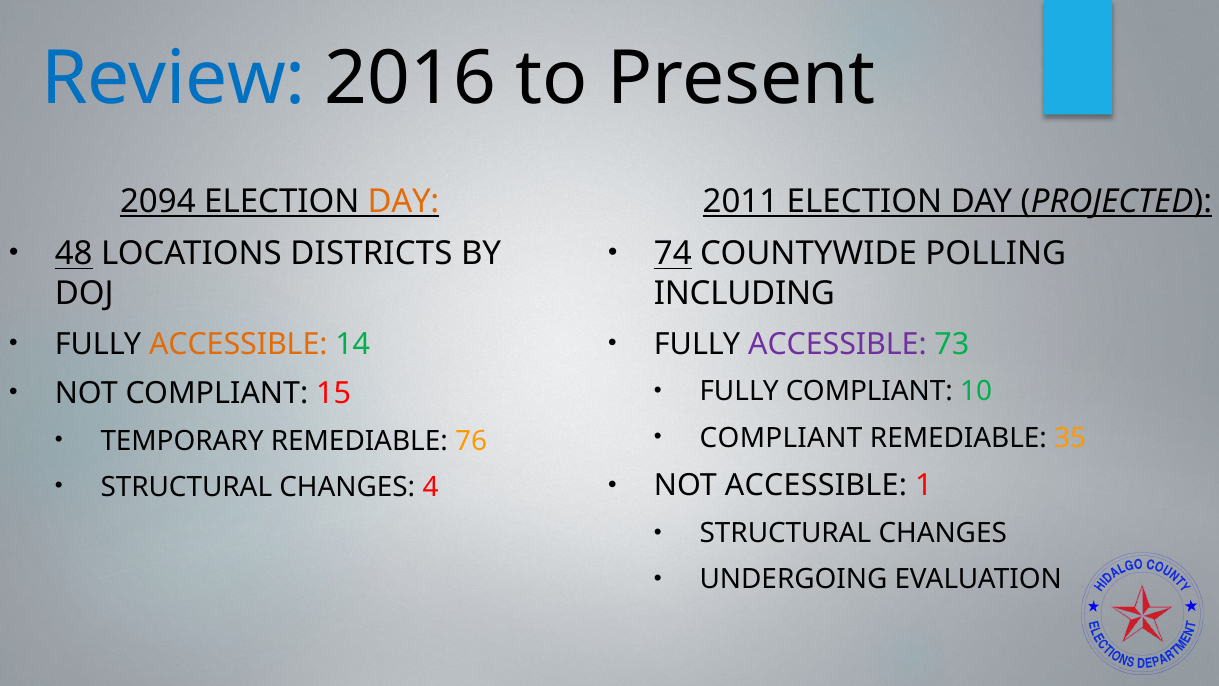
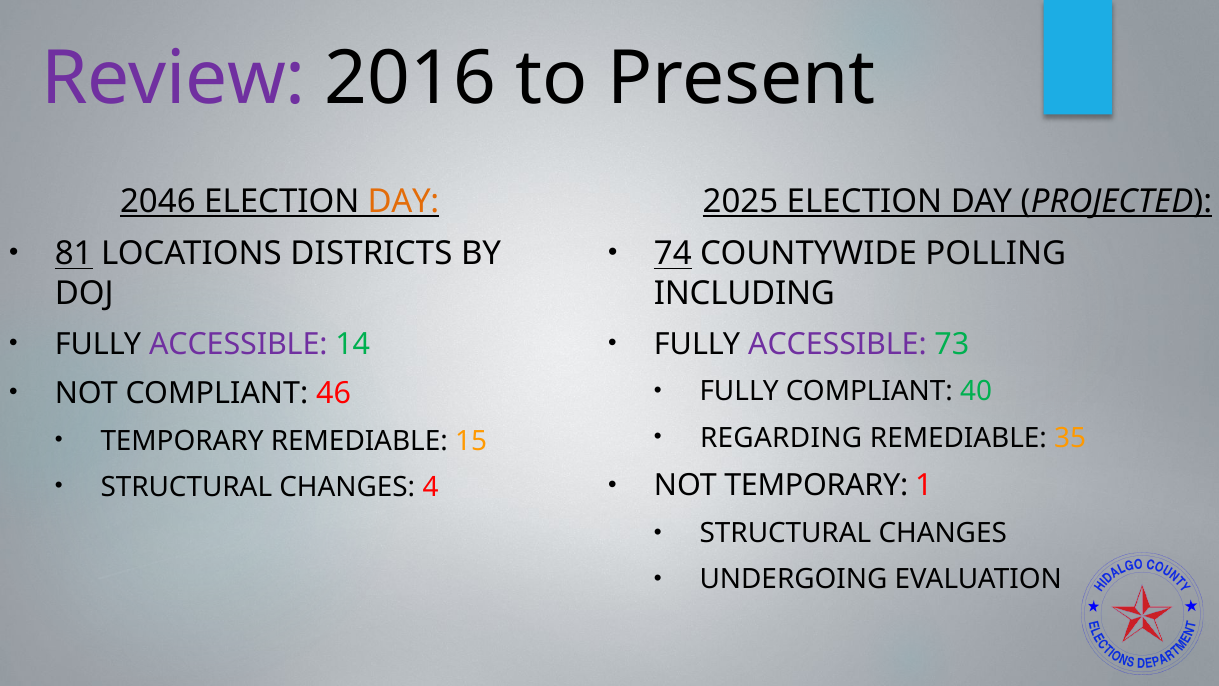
Review colour: blue -> purple
2094: 2094 -> 2046
2011: 2011 -> 2025
48: 48 -> 81
ACCESSIBLE at (238, 344) colour: orange -> purple
10: 10 -> 40
15: 15 -> 46
COMPLIANT at (781, 438): COMPLIANT -> REGARDING
76: 76 -> 15
NOT ACCESSIBLE: ACCESSIBLE -> TEMPORARY
